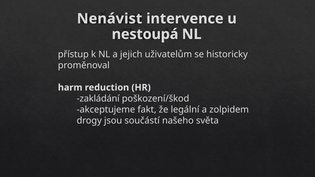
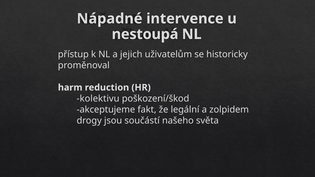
Nenávist: Nenávist -> Nápadné
zakládání: zakládání -> kolektivu
